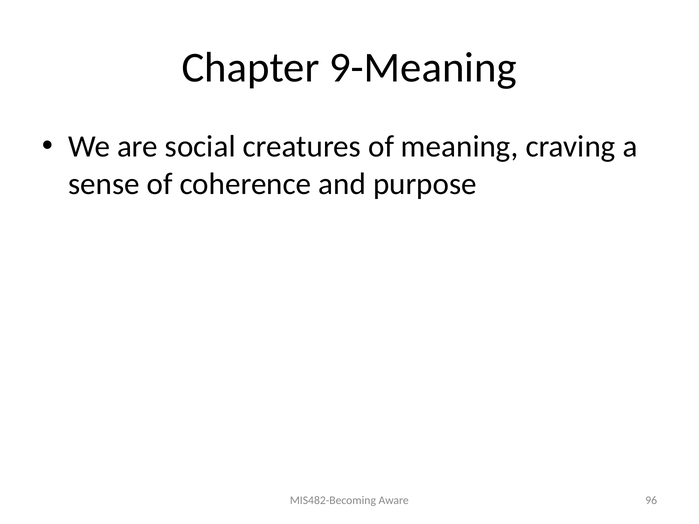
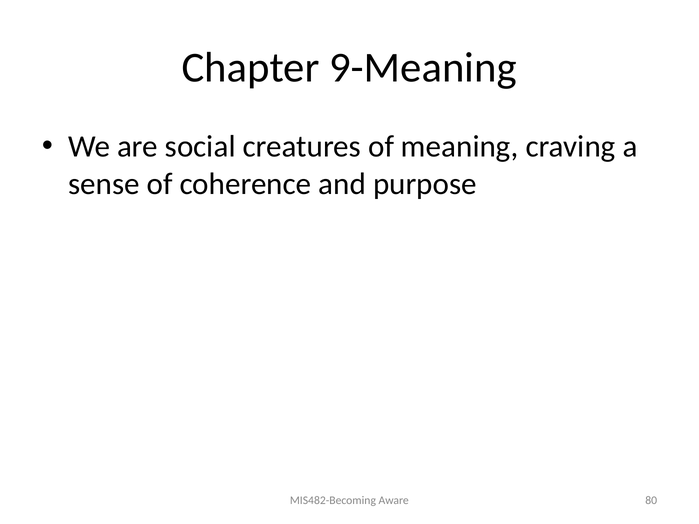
96: 96 -> 80
